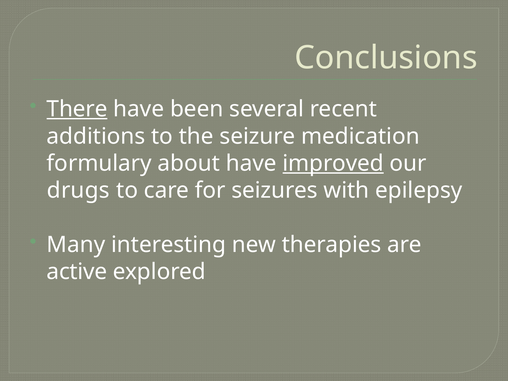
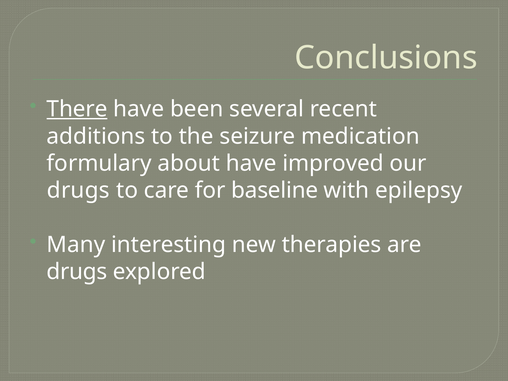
improved underline: present -> none
seizures: seizures -> baseline
active at (77, 272): active -> drugs
